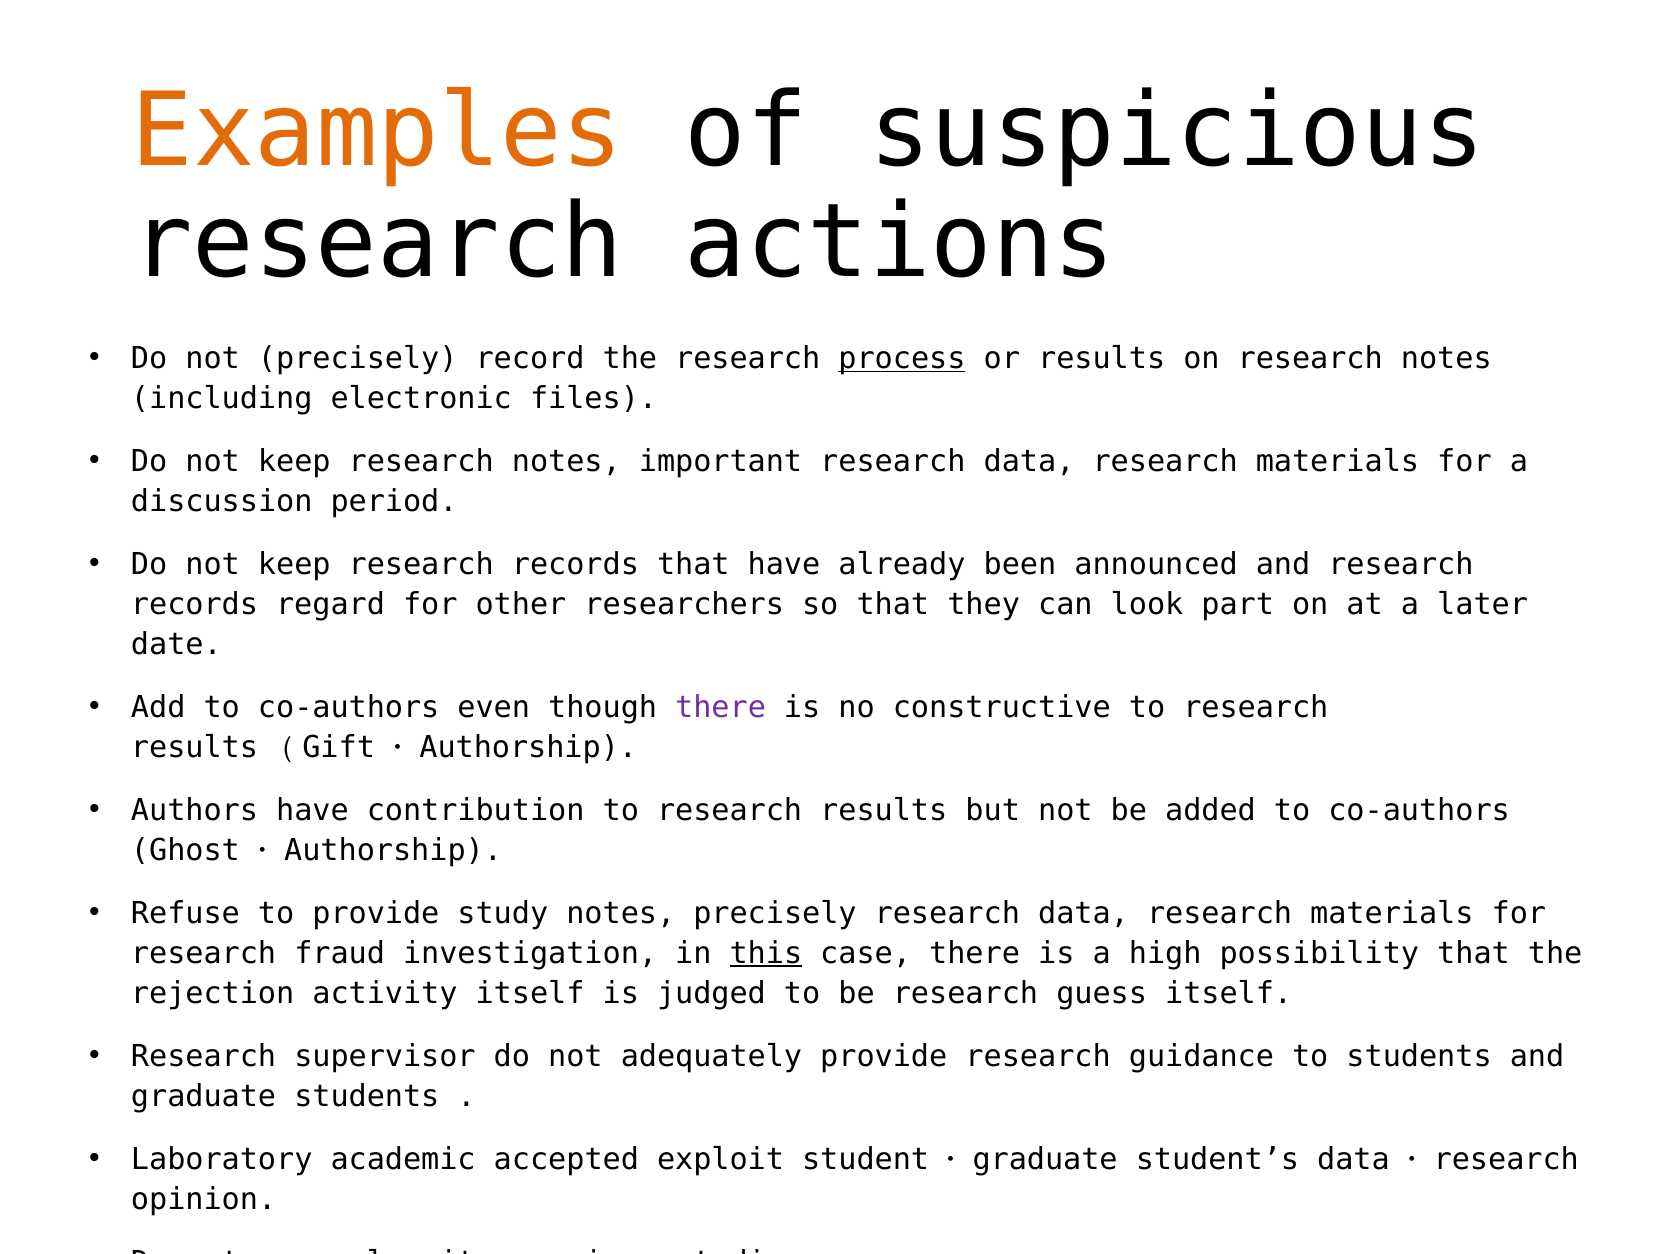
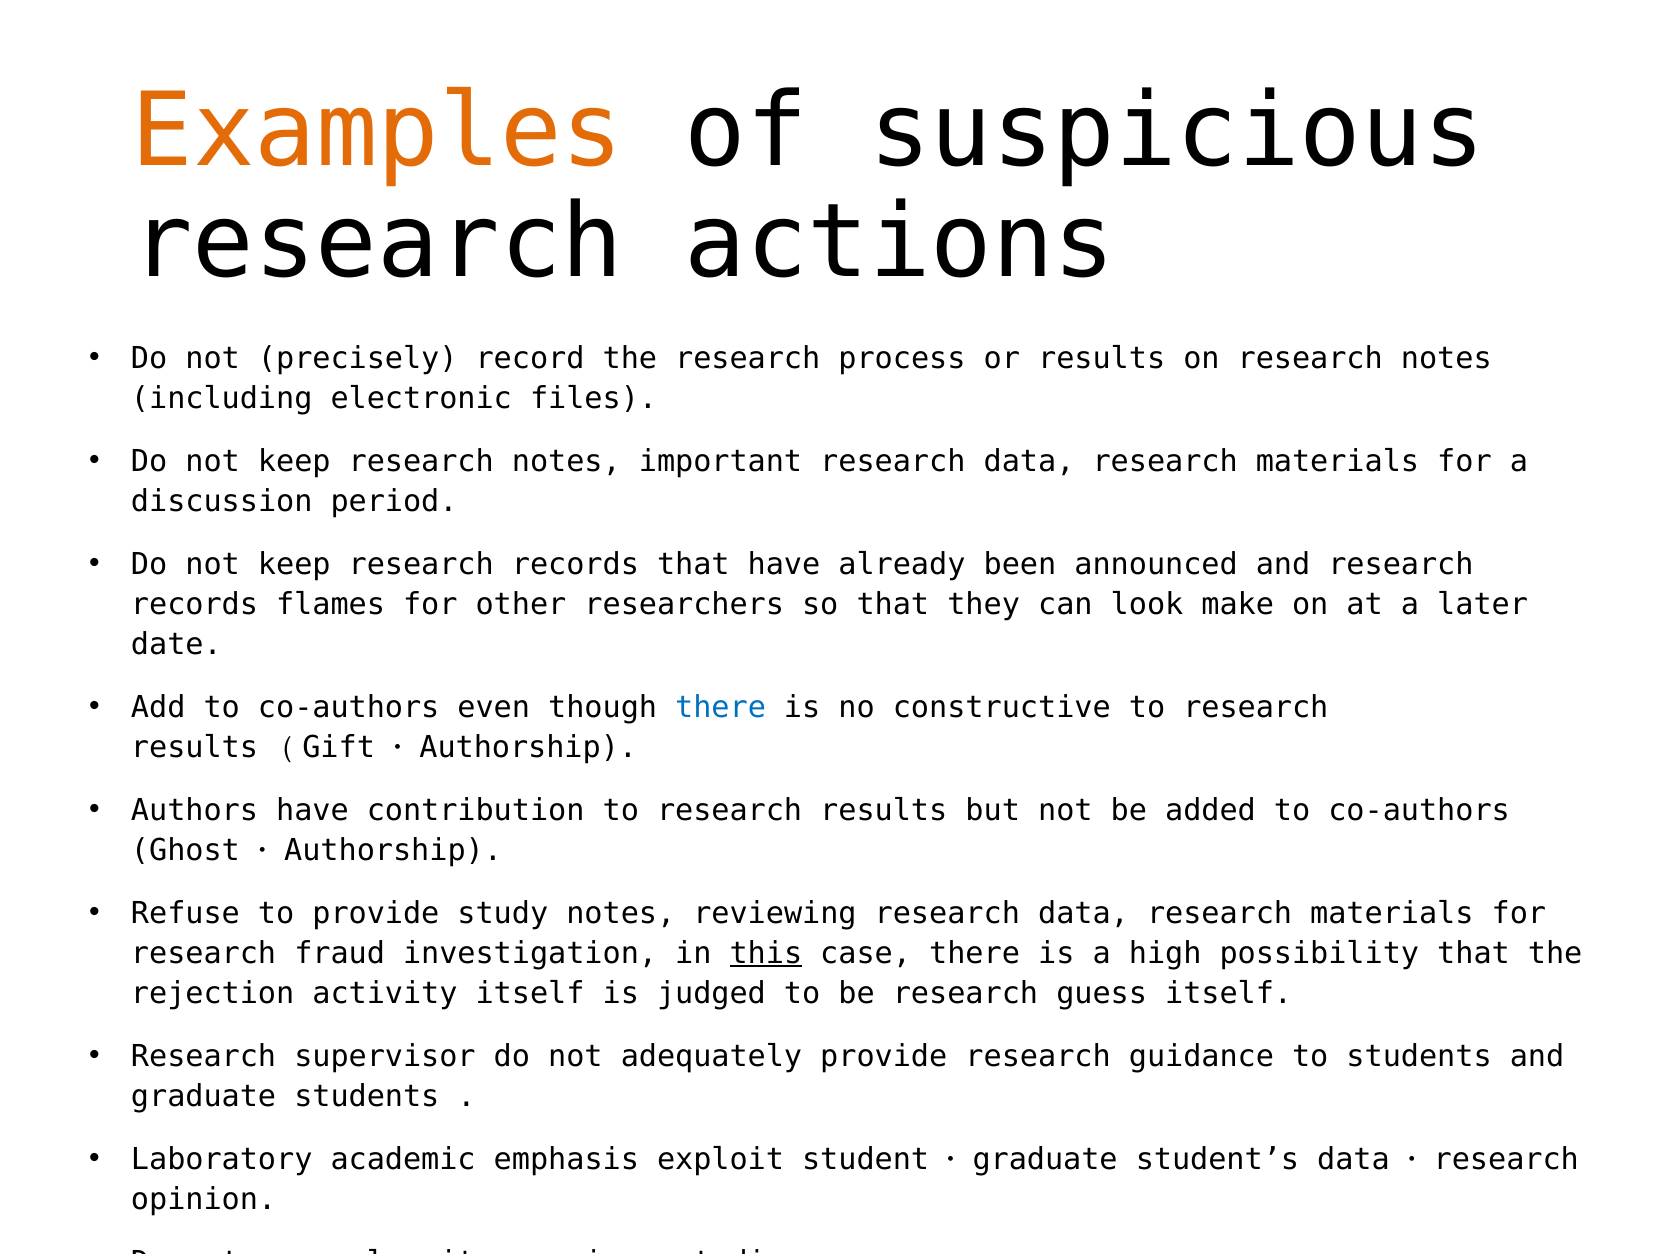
process underline: present -> none
regard: regard -> flames
part: part -> make
there at (721, 707) colour: purple -> blue
notes precisely: precisely -> reviewing
accepted: accepted -> emphasis
